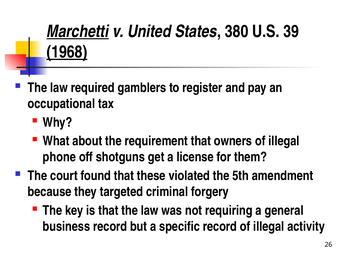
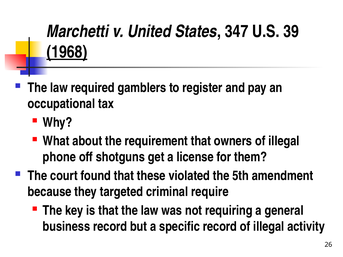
Marchetti underline: present -> none
380: 380 -> 347
forgery: forgery -> require
